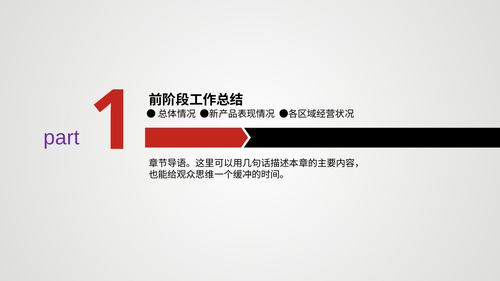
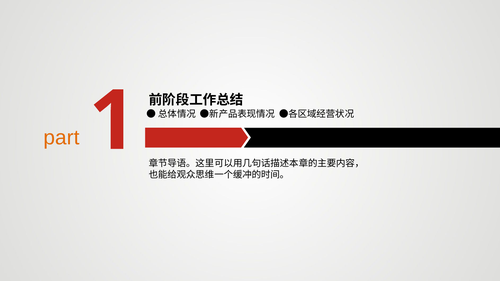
part colour: purple -> orange
